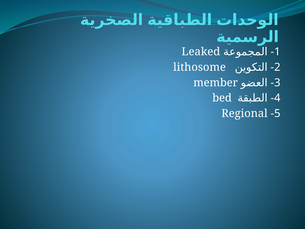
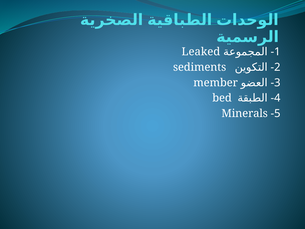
lithosome: lithosome -> sediments
Regional: Regional -> Minerals
